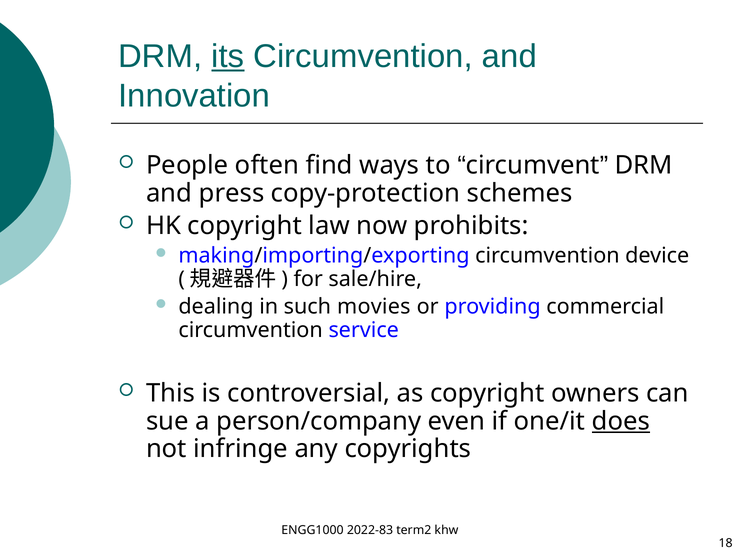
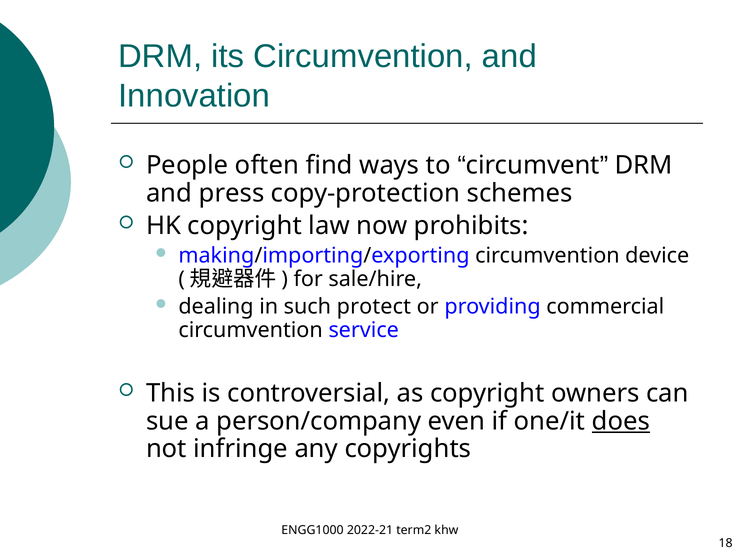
its underline: present -> none
movies: movies -> protect
2022-83: 2022-83 -> 2022-21
